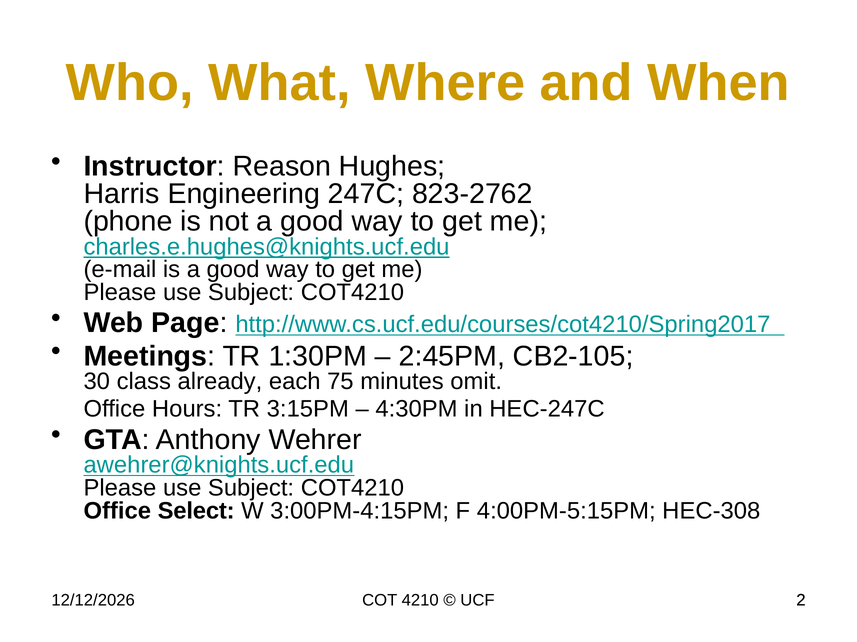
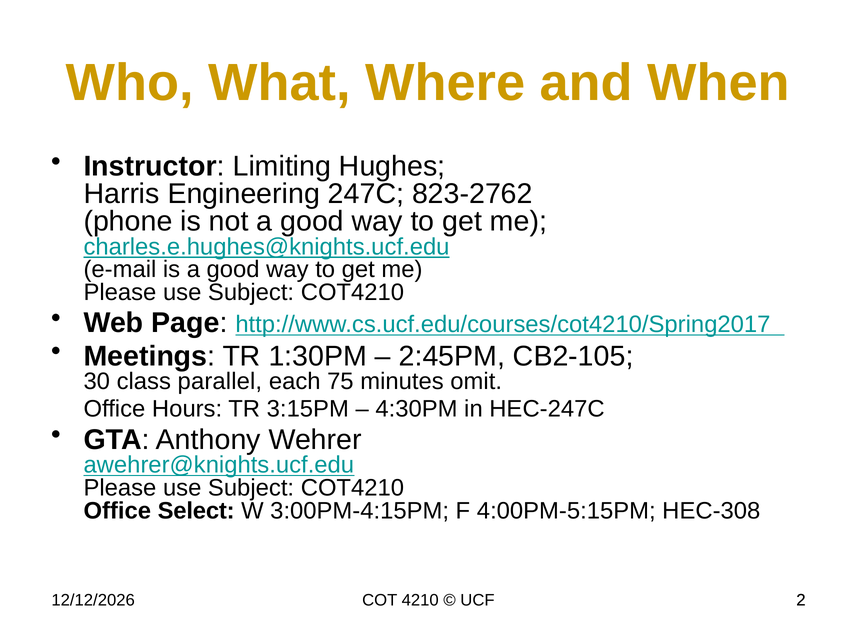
Reason: Reason -> Limiting
already: already -> parallel
